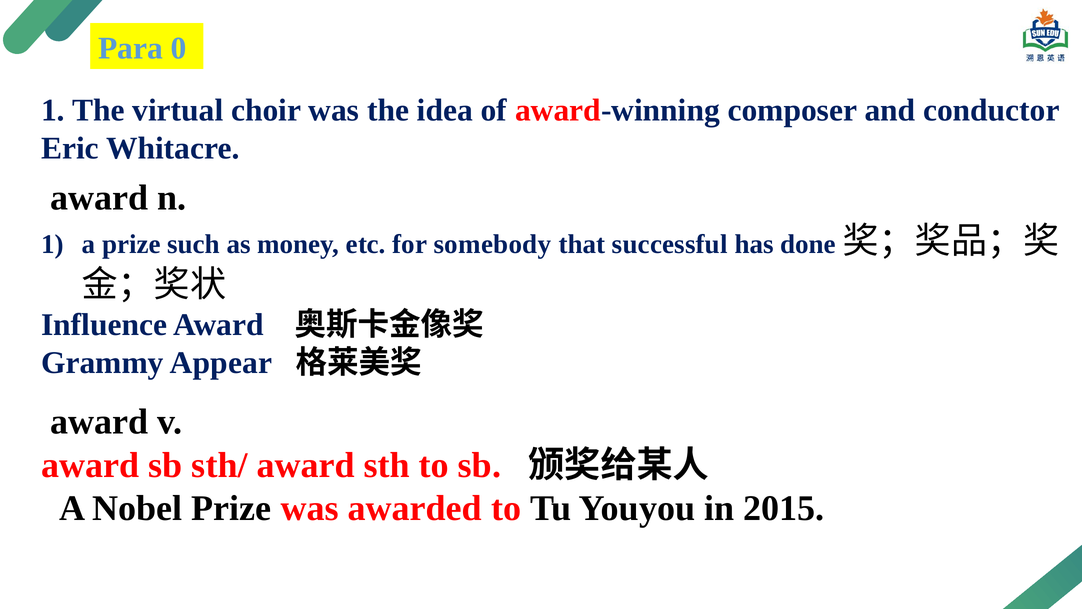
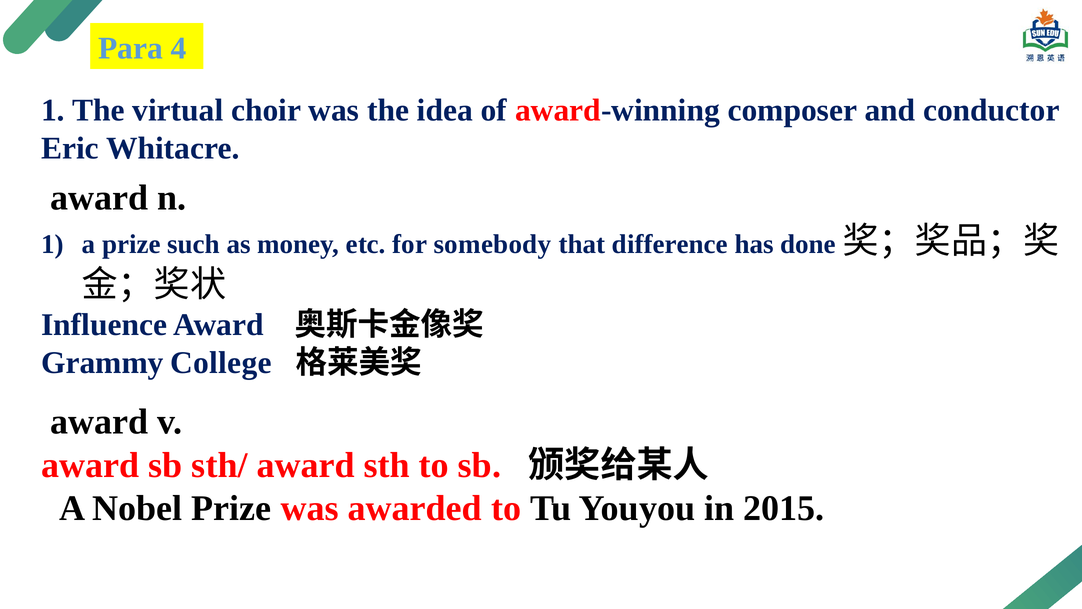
0: 0 -> 4
successful: successful -> difference
Appear: Appear -> College
